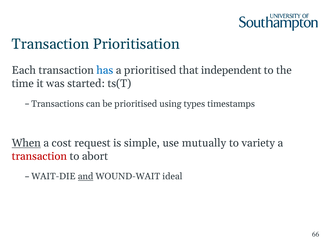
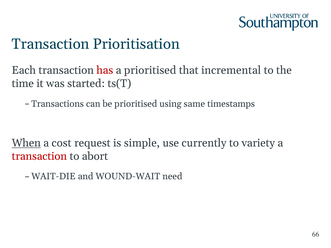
has colour: blue -> red
independent: independent -> incremental
types: types -> same
mutually: mutually -> currently
and underline: present -> none
ideal: ideal -> need
